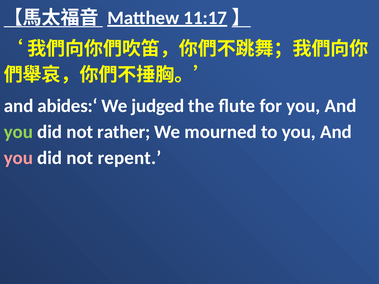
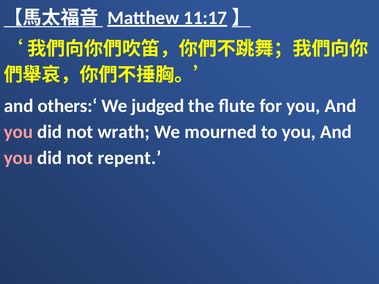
abides:‘: abides:‘ -> others:‘
you at (18, 132) colour: light green -> pink
rather: rather -> wrath
